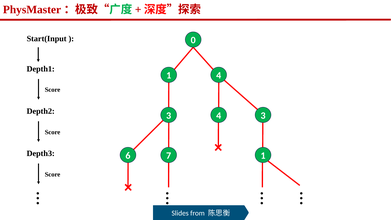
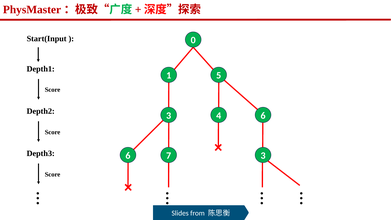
1 4: 4 -> 5
3 4 3: 3 -> 6
6 1: 1 -> 3
